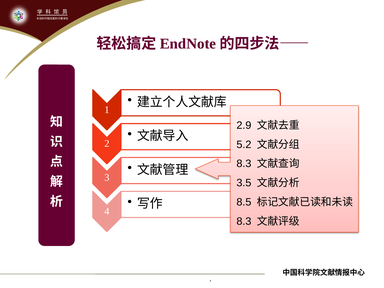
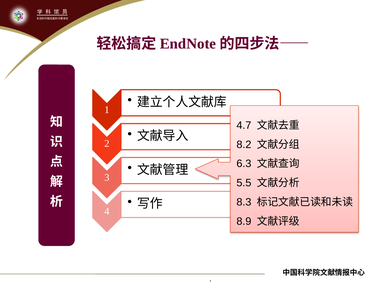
2.9: 2.9 -> 4.7
5.2: 5.2 -> 8.2
8.3 at (244, 164): 8.3 -> 6.3
3.5: 3.5 -> 5.5
8.5: 8.5 -> 8.3
8.3 at (244, 221): 8.3 -> 8.9
